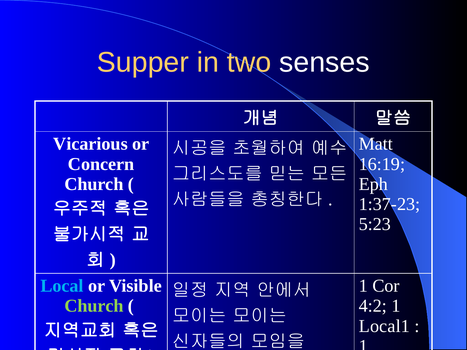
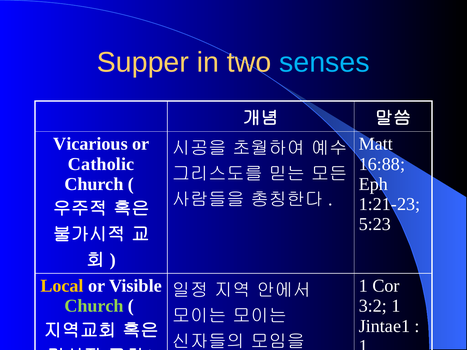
senses colour: white -> light blue
Concern: Concern -> Catholic
16:19: 16:19 -> 16:88
1:37-23: 1:37-23 -> 1:21-23
Local colour: light blue -> yellow
4:2: 4:2 -> 3:2
Local1: Local1 -> Jintae1
